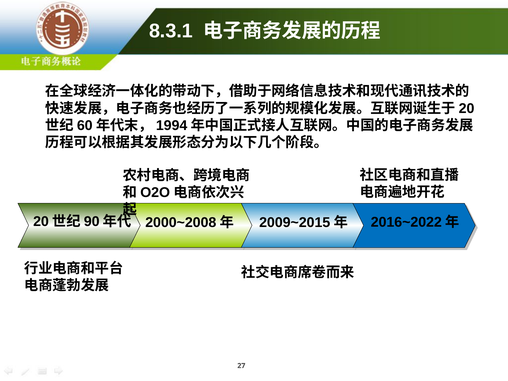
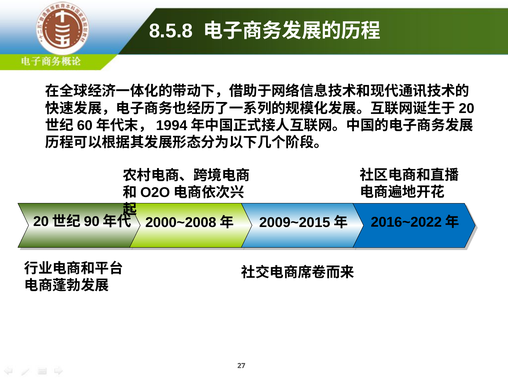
8.3.1: 8.3.1 -> 8.5.8
